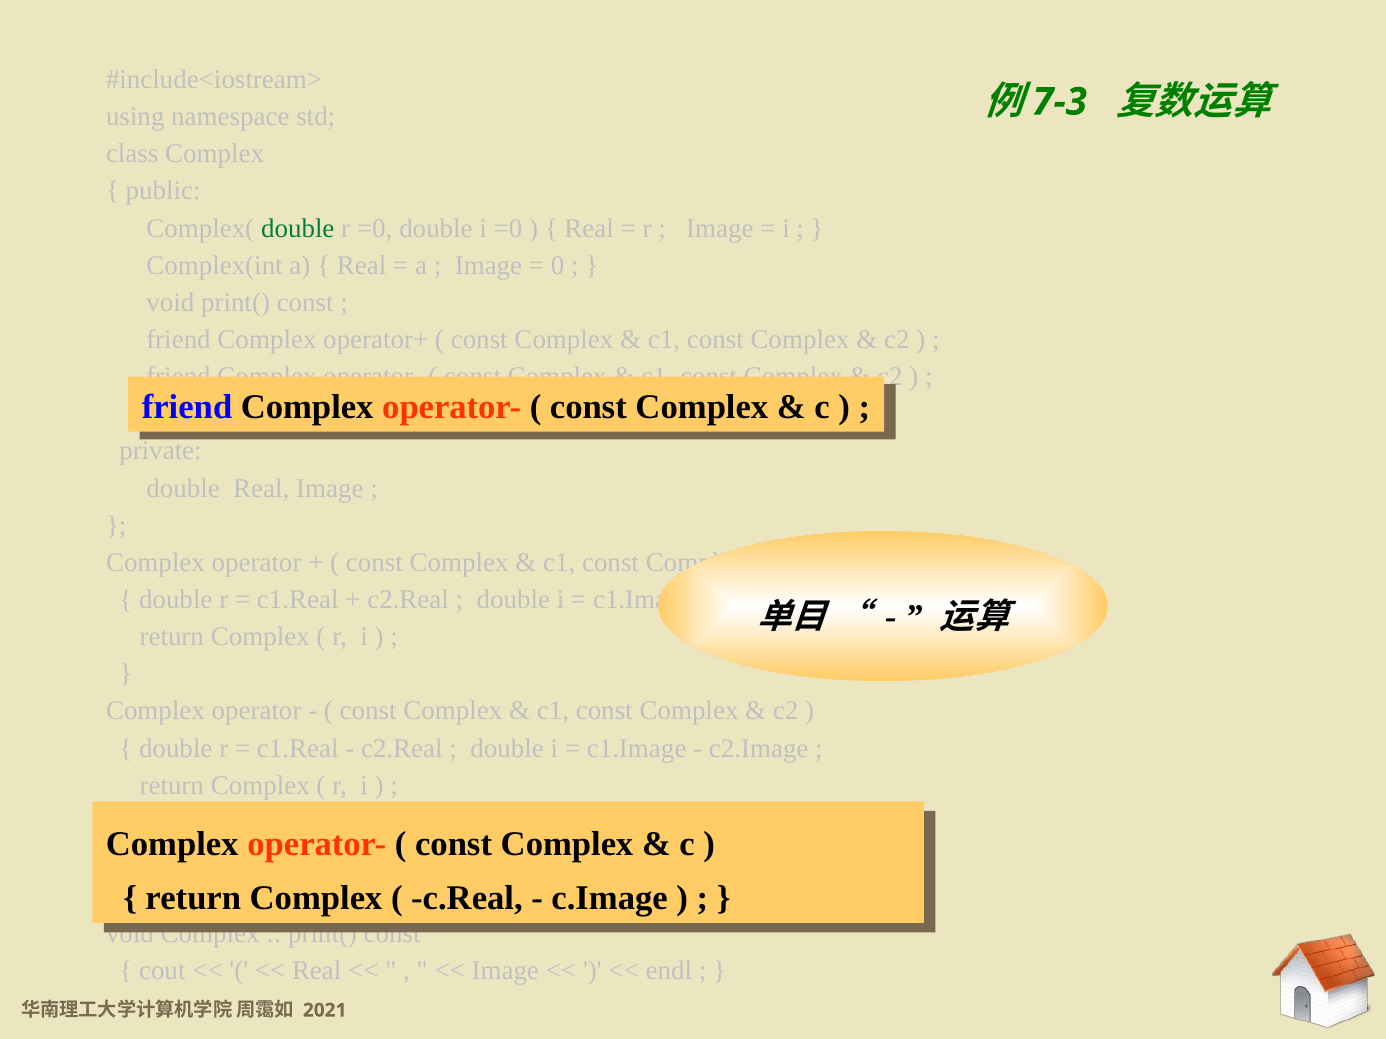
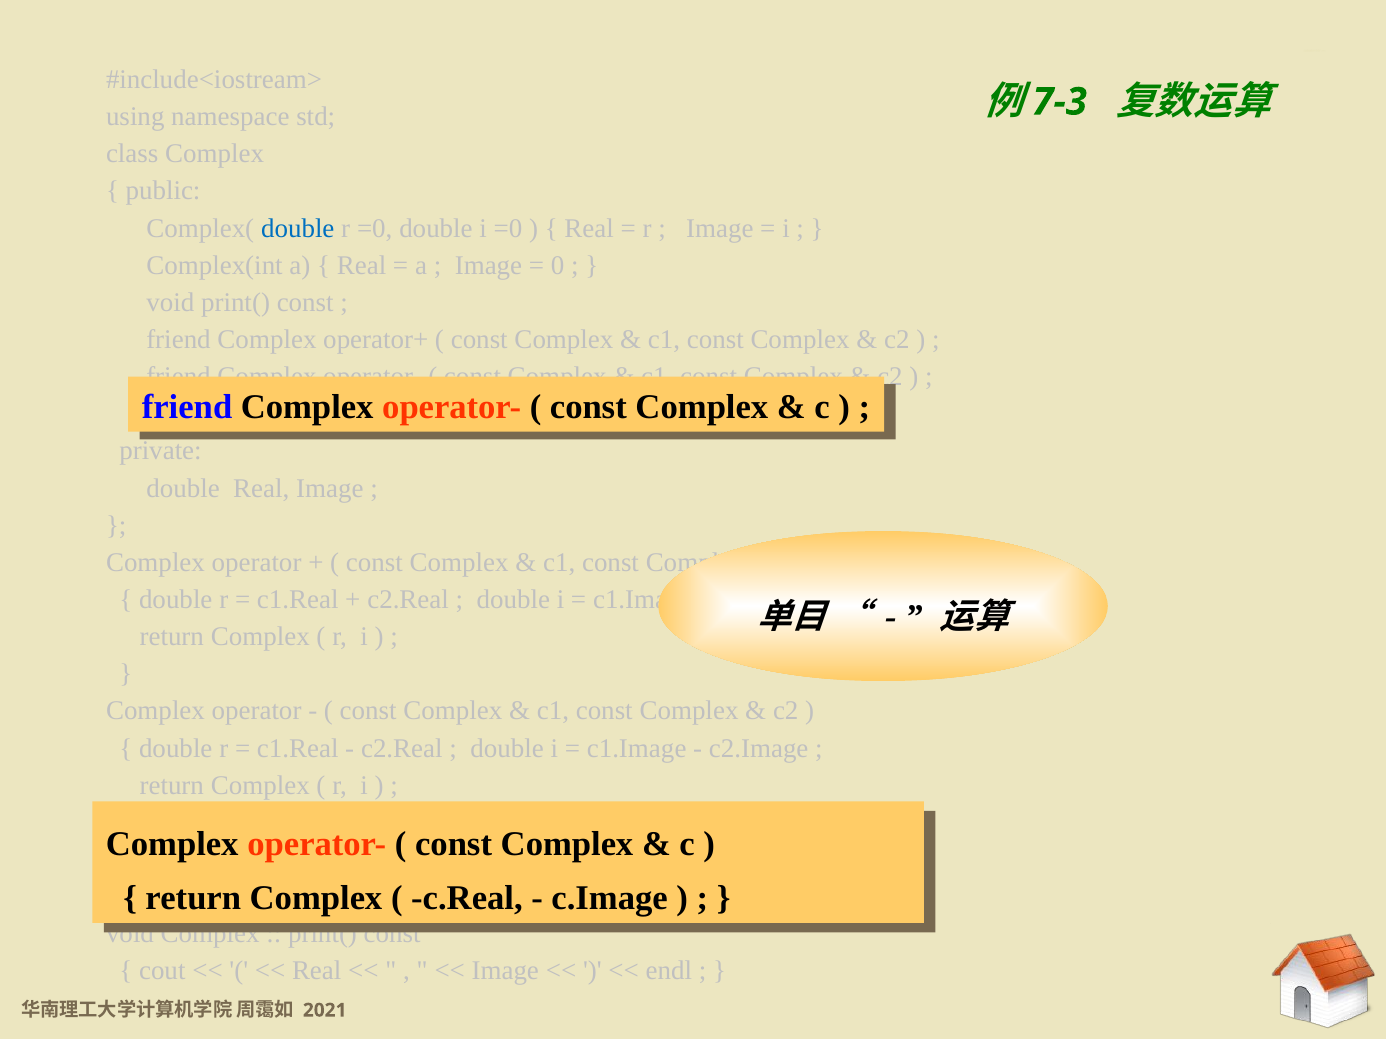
double at (298, 228) colour: green -> blue
